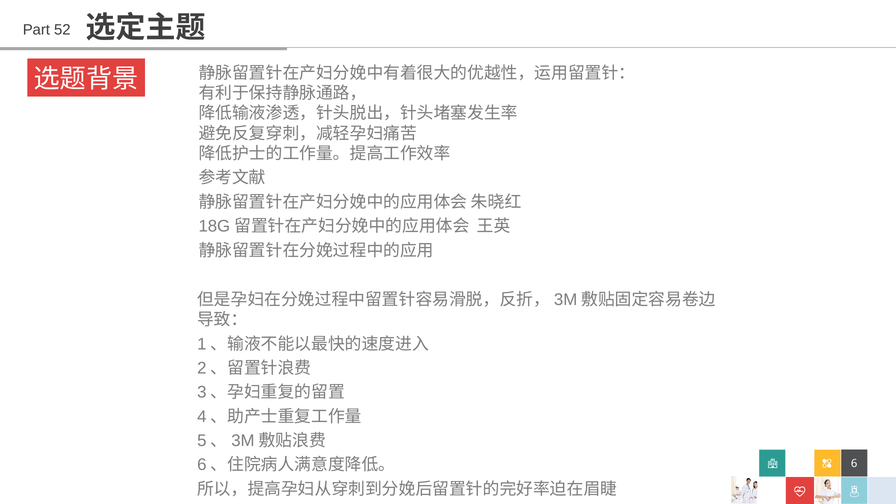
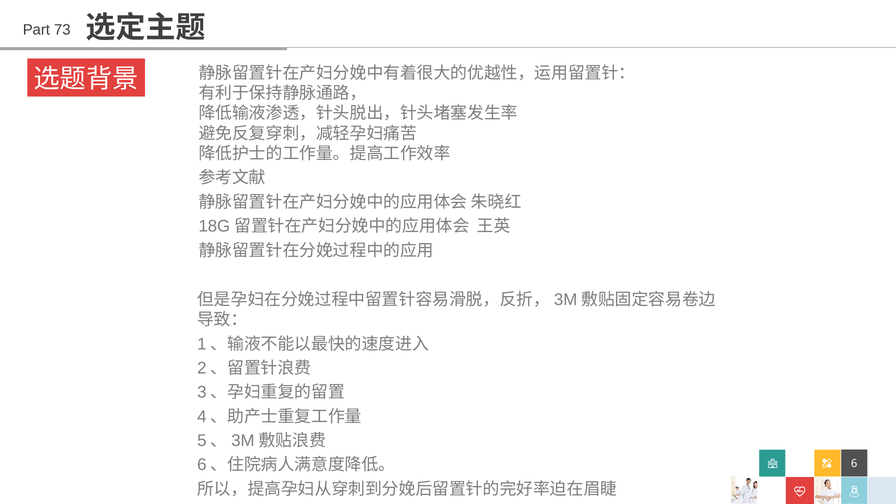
52: 52 -> 73
